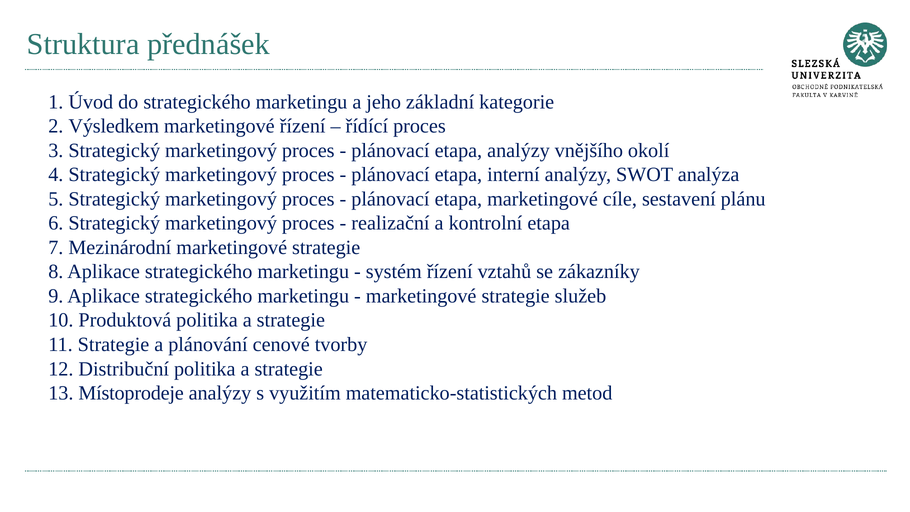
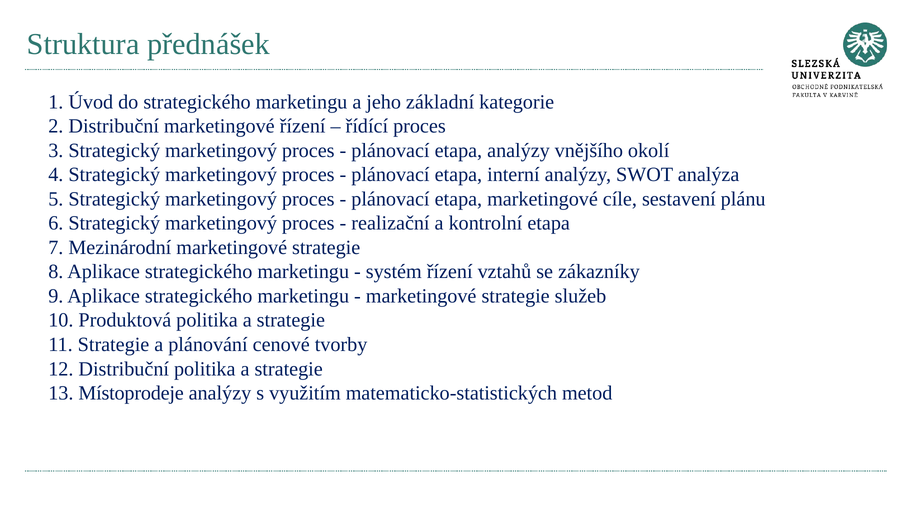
2 Výsledkem: Výsledkem -> Distribuční
